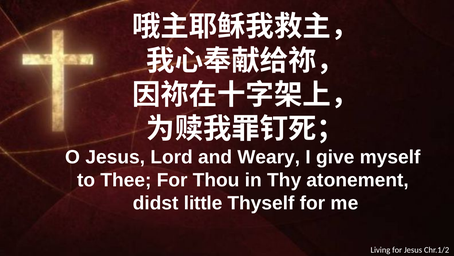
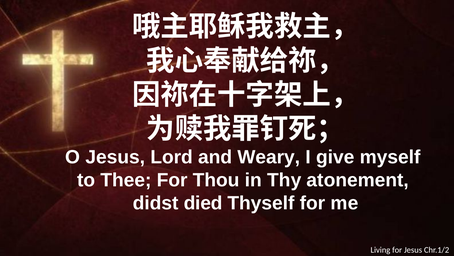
little: little -> died
